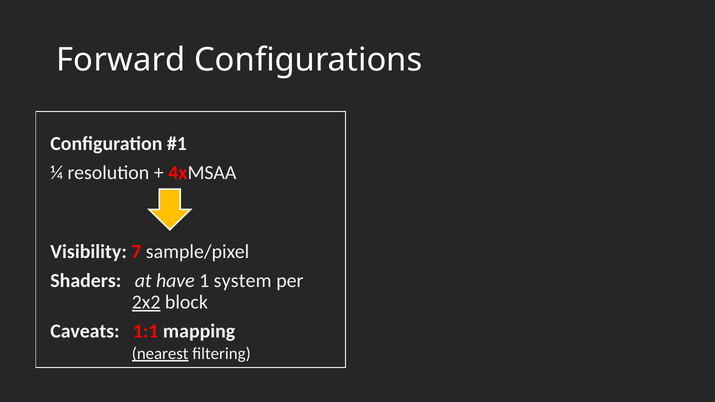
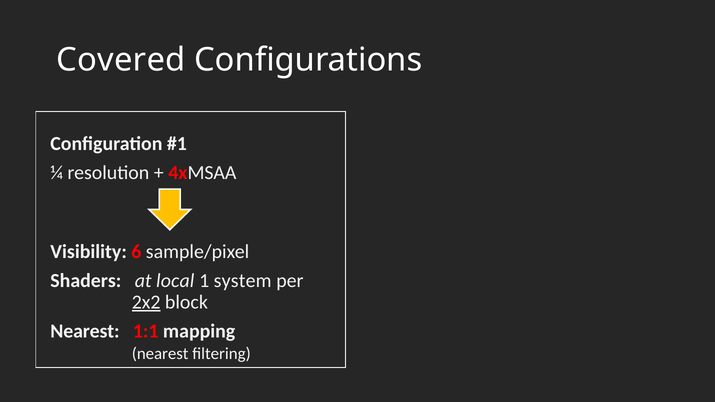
Forward: Forward -> Covered
7: 7 -> 6
have: have -> local
Caveats at (85, 331): Caveats -> Nearest
nearest at (160, 354) underline: present -> none
